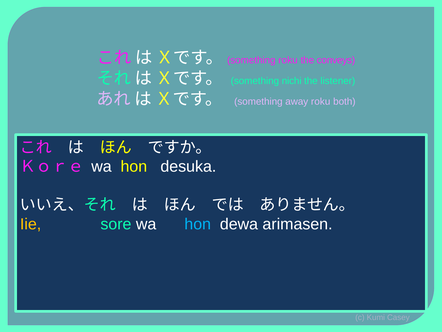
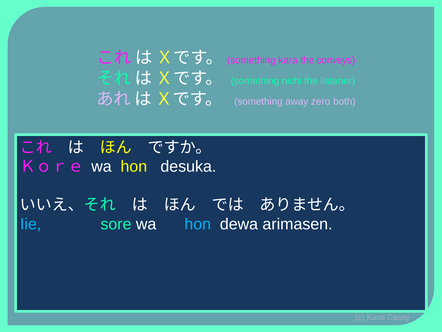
something roku: roku -> kara
away roku: roku -> zero
Iie colour: yellow -> light blue
